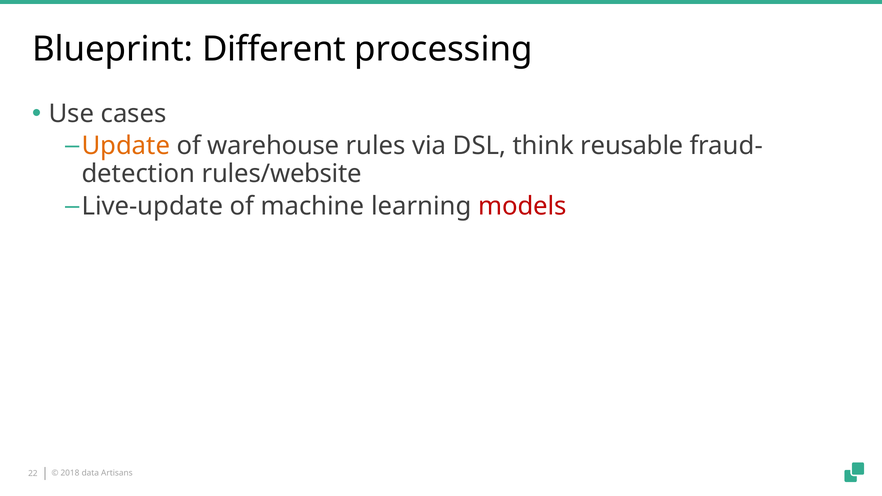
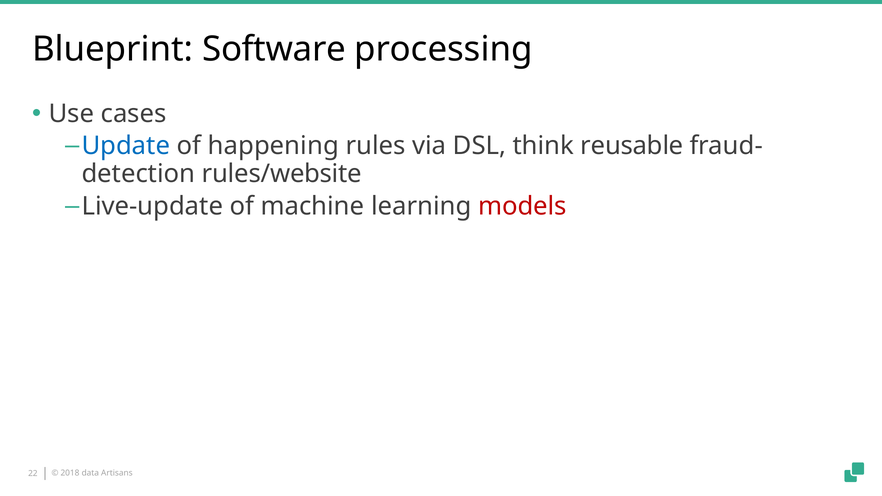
Different: Different -> Software
Update colour: orange -> blue
warehouse: warehouse -> happening
